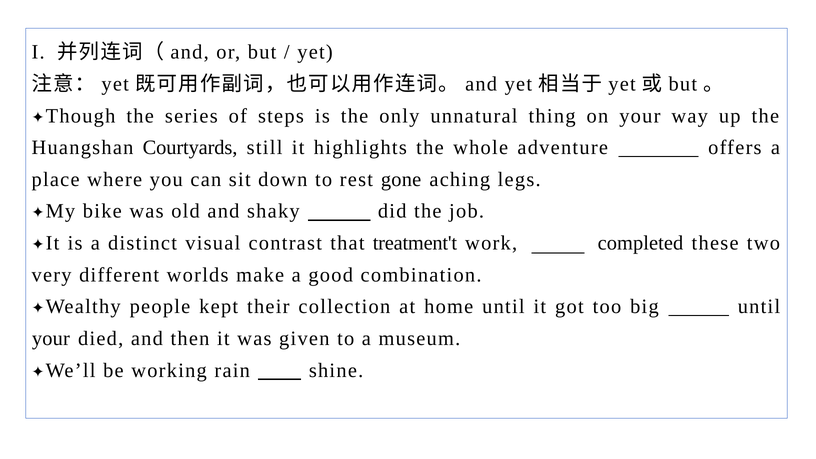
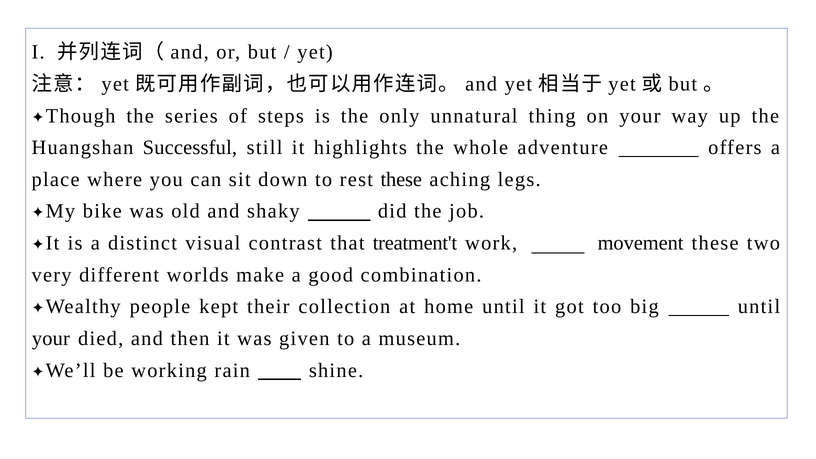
Courtyards: Courtyards -> Successful
rest gone: gone -> these
completed: completed -> movement
